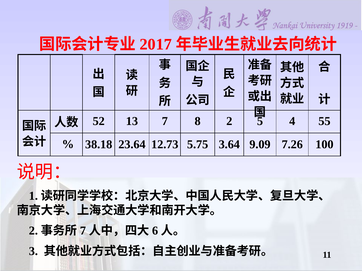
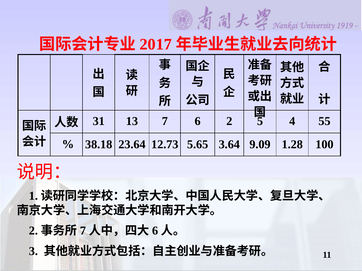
52: 52 -> 31
8: 8 -> 6
5.75: 5.75 -> 5.65
7.26: 7.26 -> 1.28
